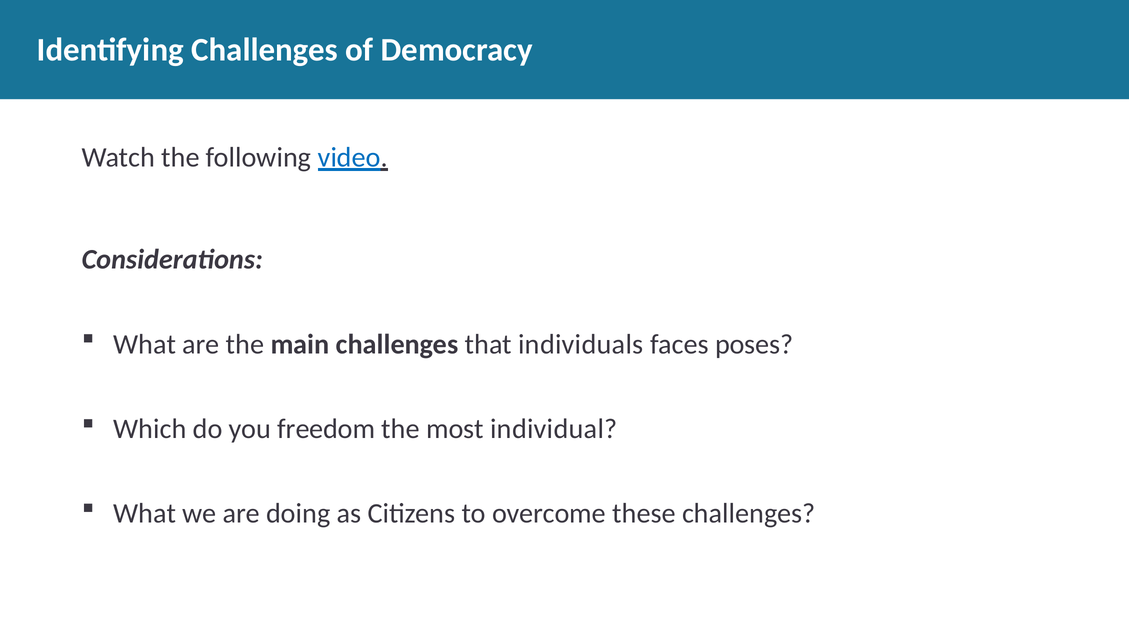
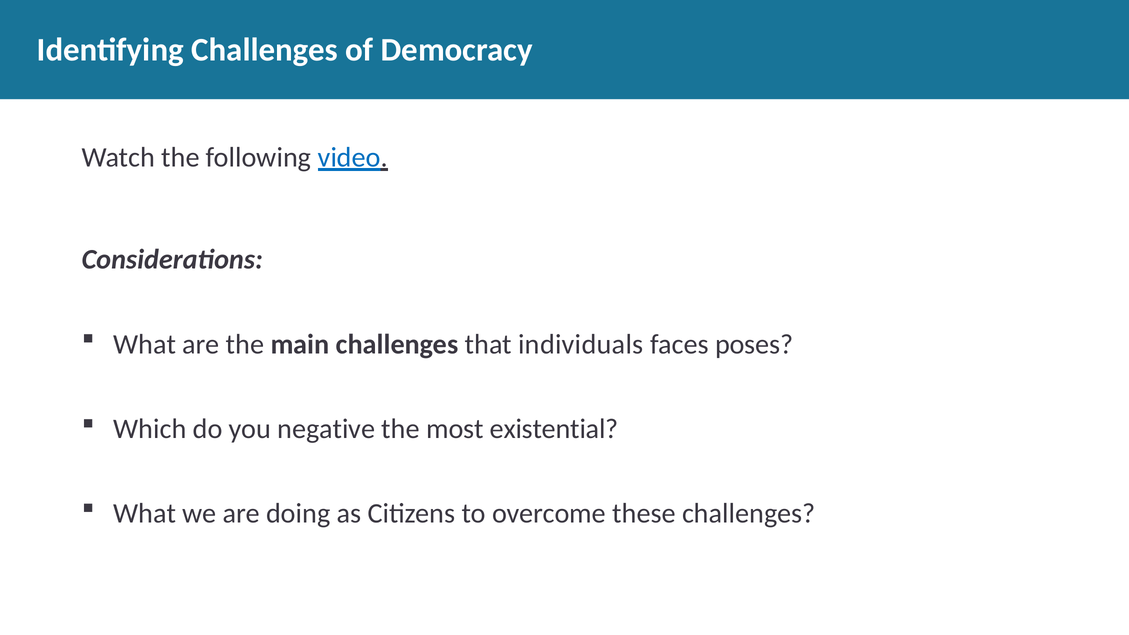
freedom: freedom -> negative
individual: individual -> existential
